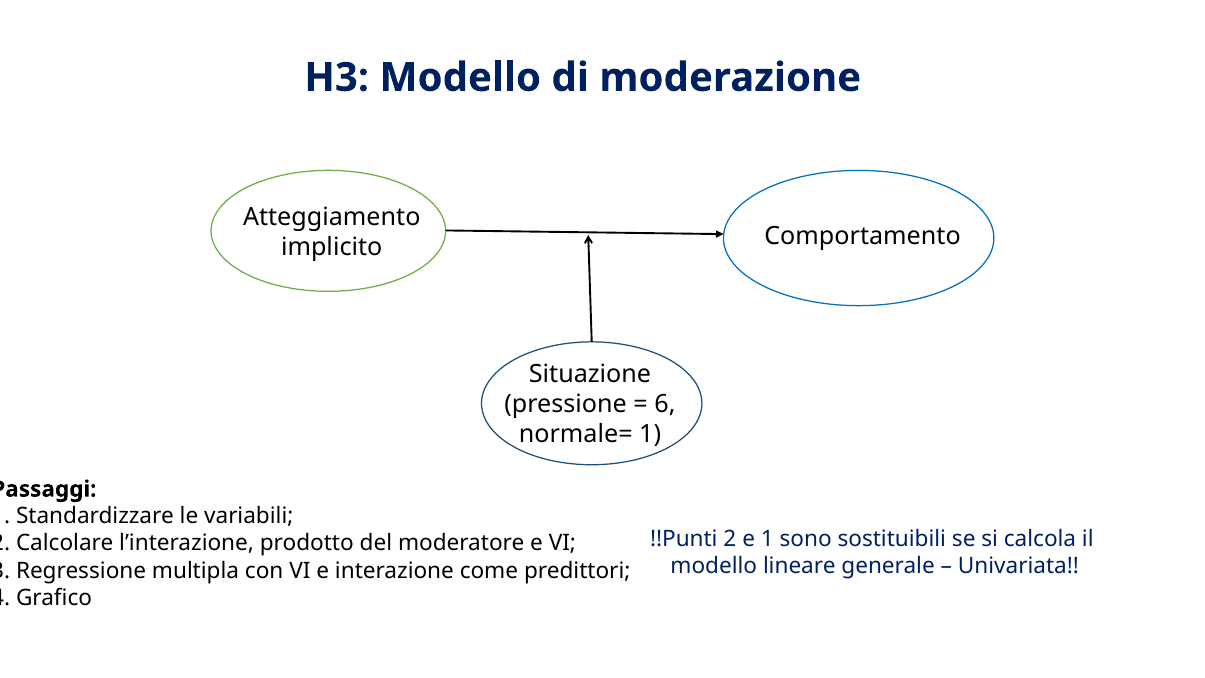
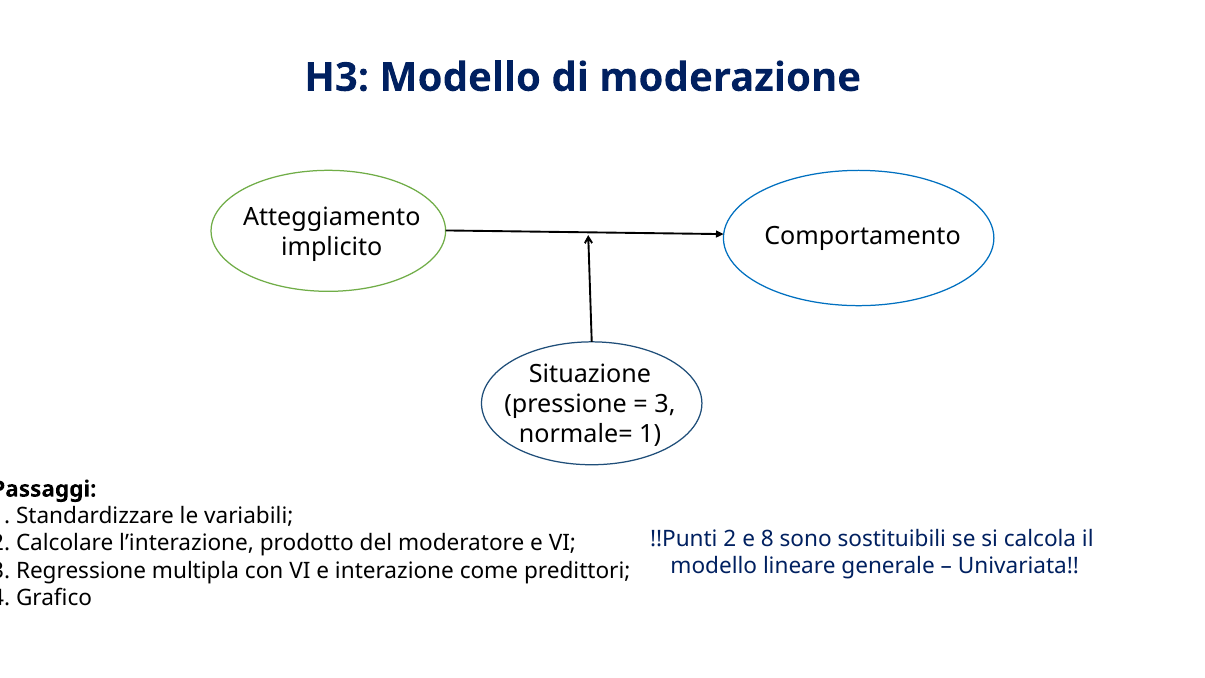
6 at (665, 404): 6 -> 3
e 1: 1 -> 8
